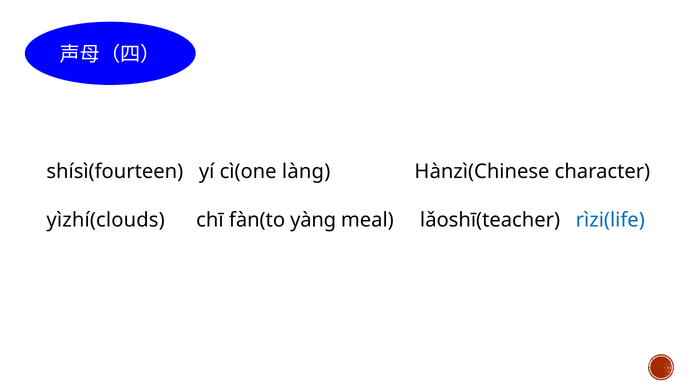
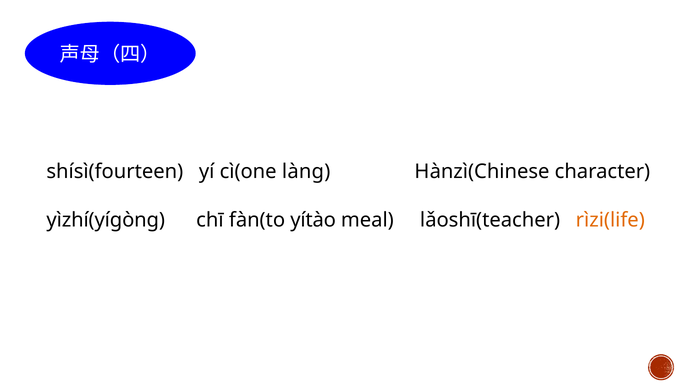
yìzhí(clouds: yìzhí(clouds -> yìzhí(yígòng
yàng: yàng -> yítào
rìzi(life colour: blue -> orange
